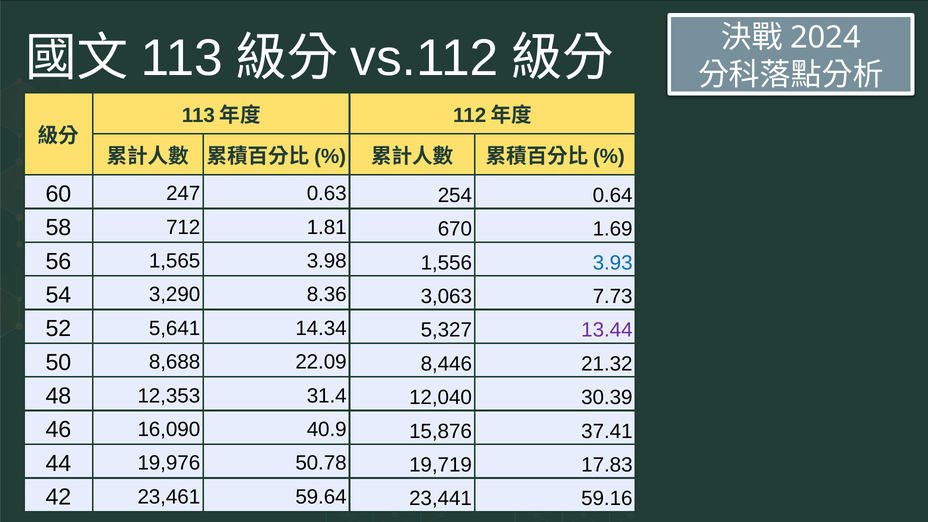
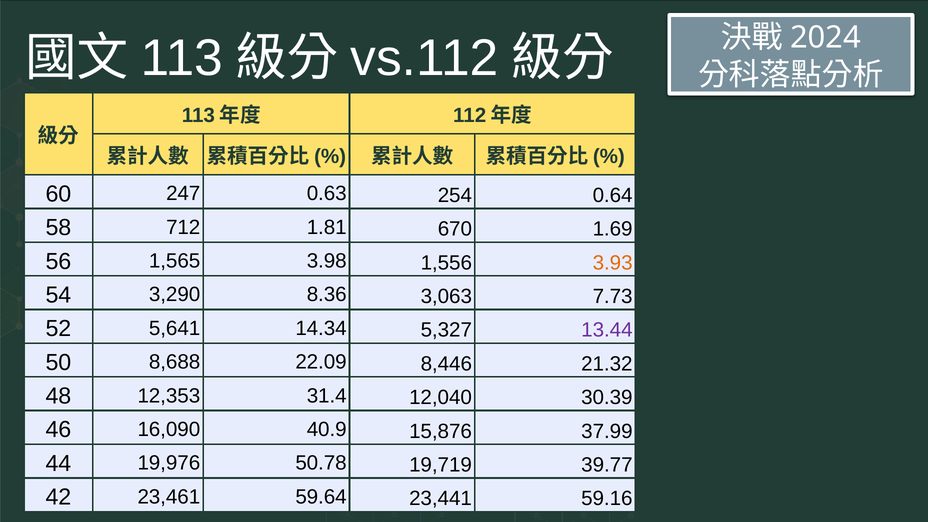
3.93 colour: blue -> orange
37.41: 37.41 -> 37.99
17.83: 17.83 -> 39.77
